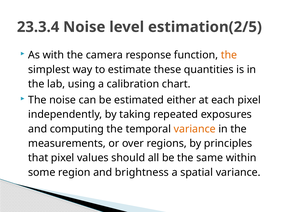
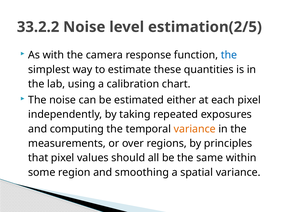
23.3.4: 23.3.4 -> 33.2.2
the at (229, 55) colour: orange -> blue
brightness: brightness -> smoothing
